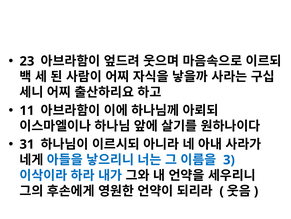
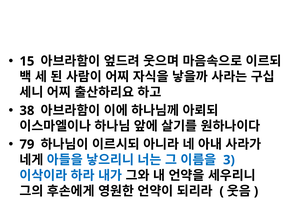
23: 23 -> 15
11: 11 -> 38
31: 31 -> 79
